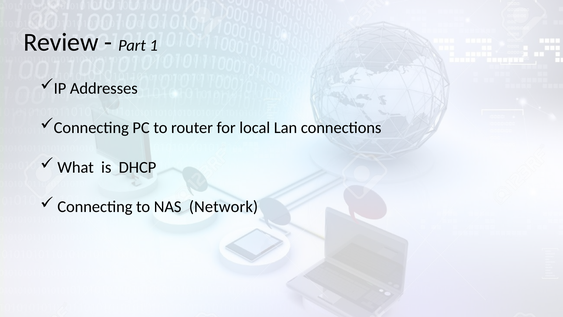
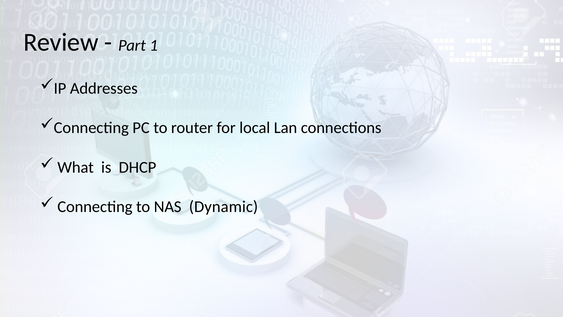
Network: Network -> Dynamic
